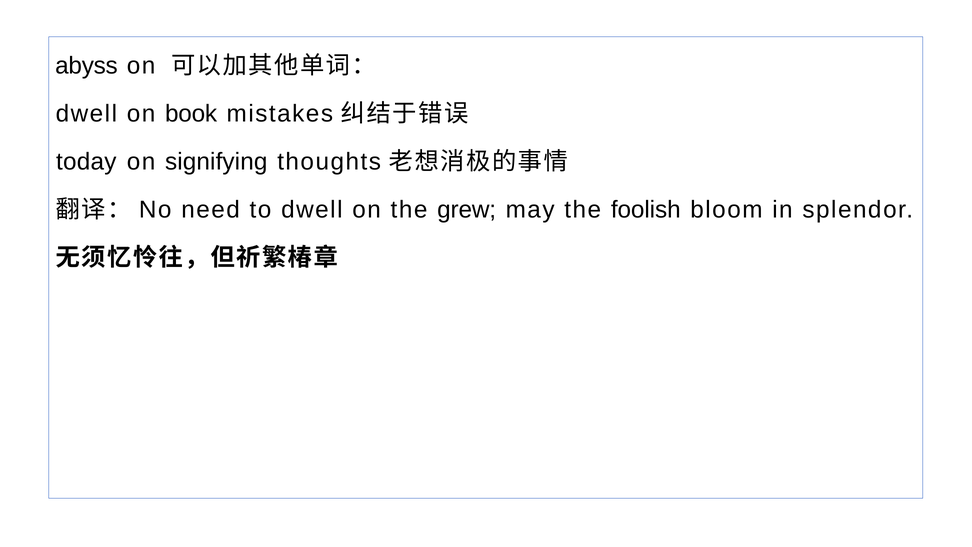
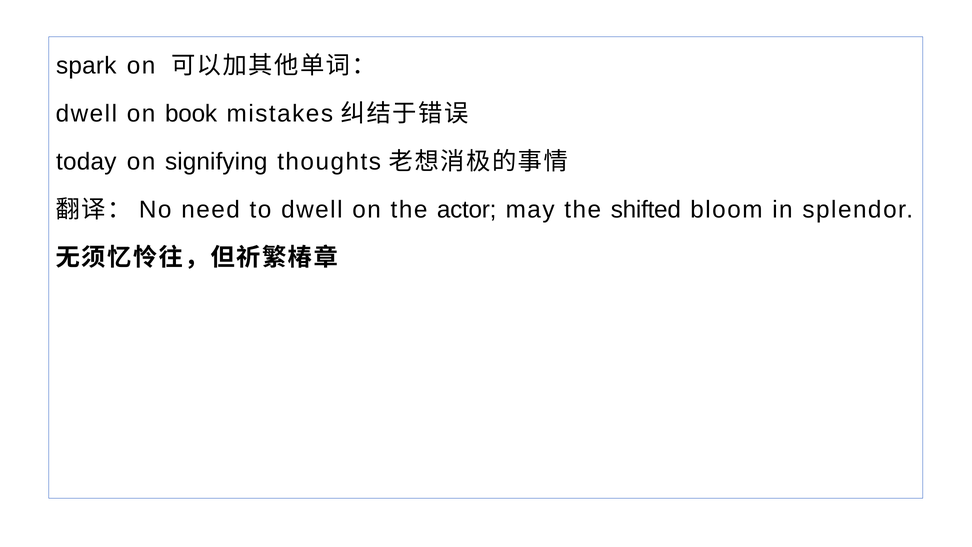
abyss: abyss -> spark
grew: grew -> actor
foolish: foolish -> shifted
